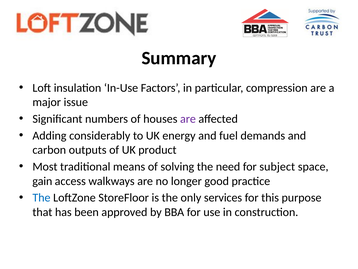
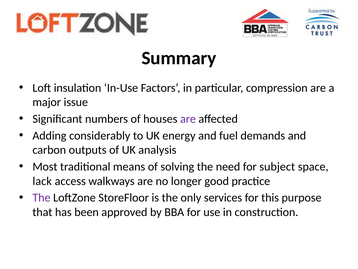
product: product -> analysis
gain: gain -> lack
The at (41, 197) colour: blue -> purple
